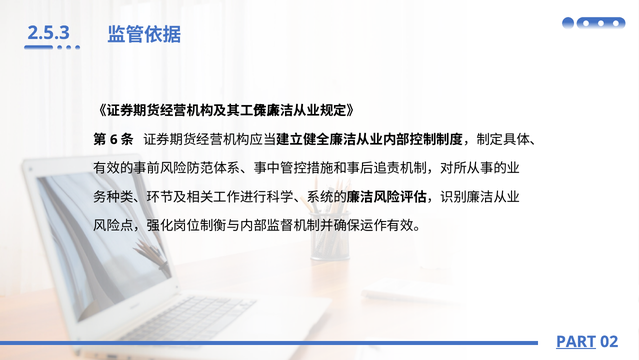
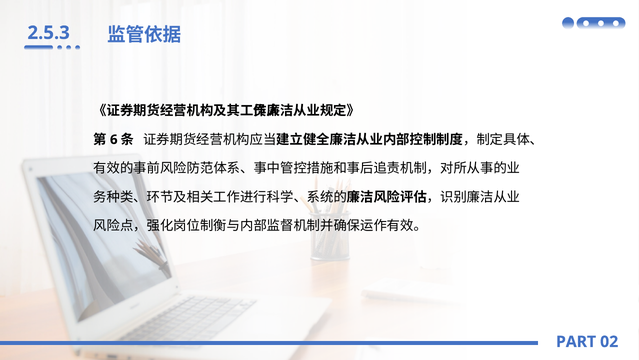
PART underline: present -> none
